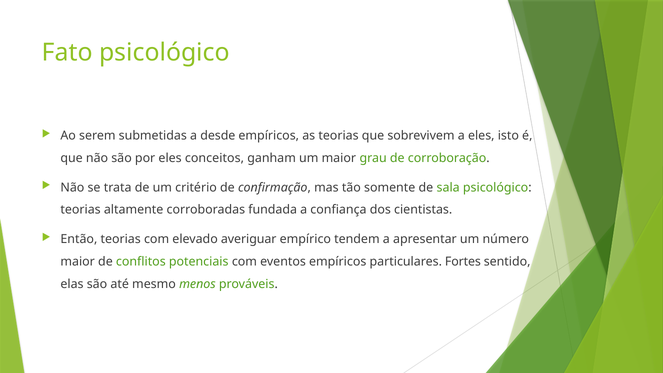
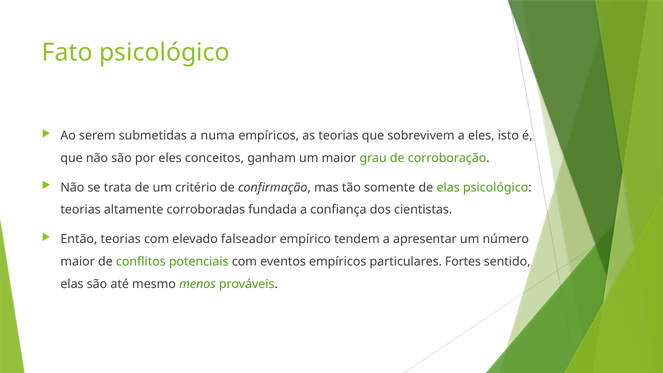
desde: desde -> numa
de sala: sala -> elas
averiguar: averiguar -> falseador
